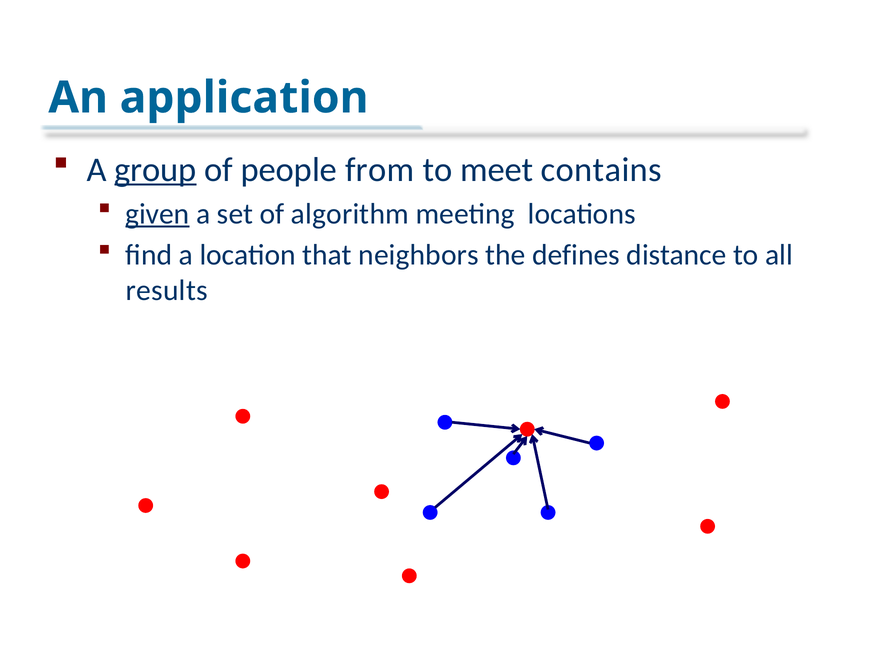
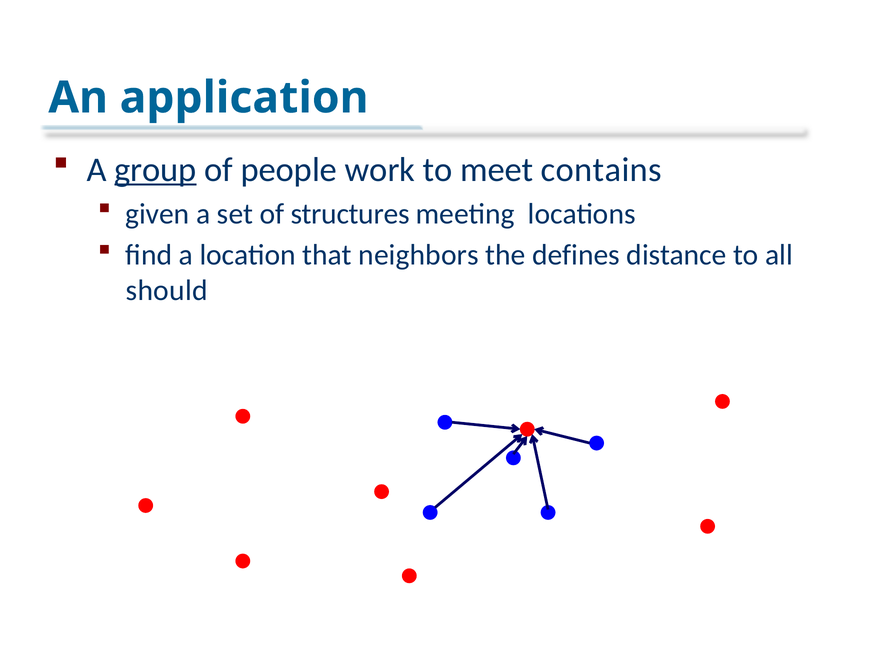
from: from -> work
given underline: present -> none
algorithm: algorithm -> structures
results: results -> should
